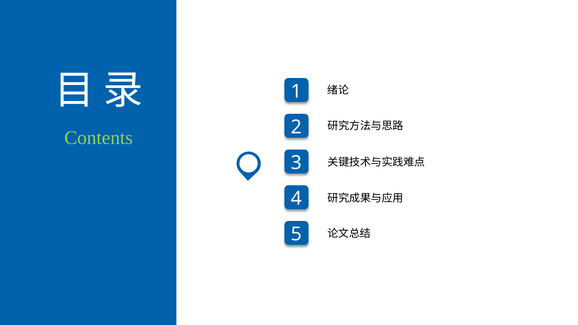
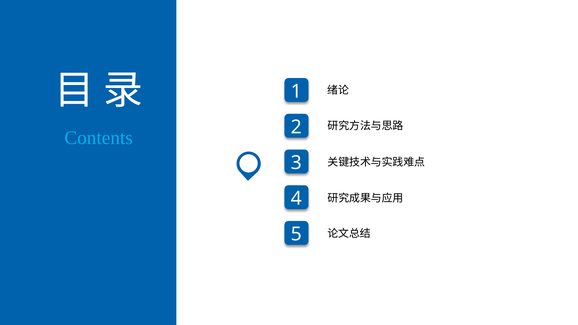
Contents colour: light green -> light blue
